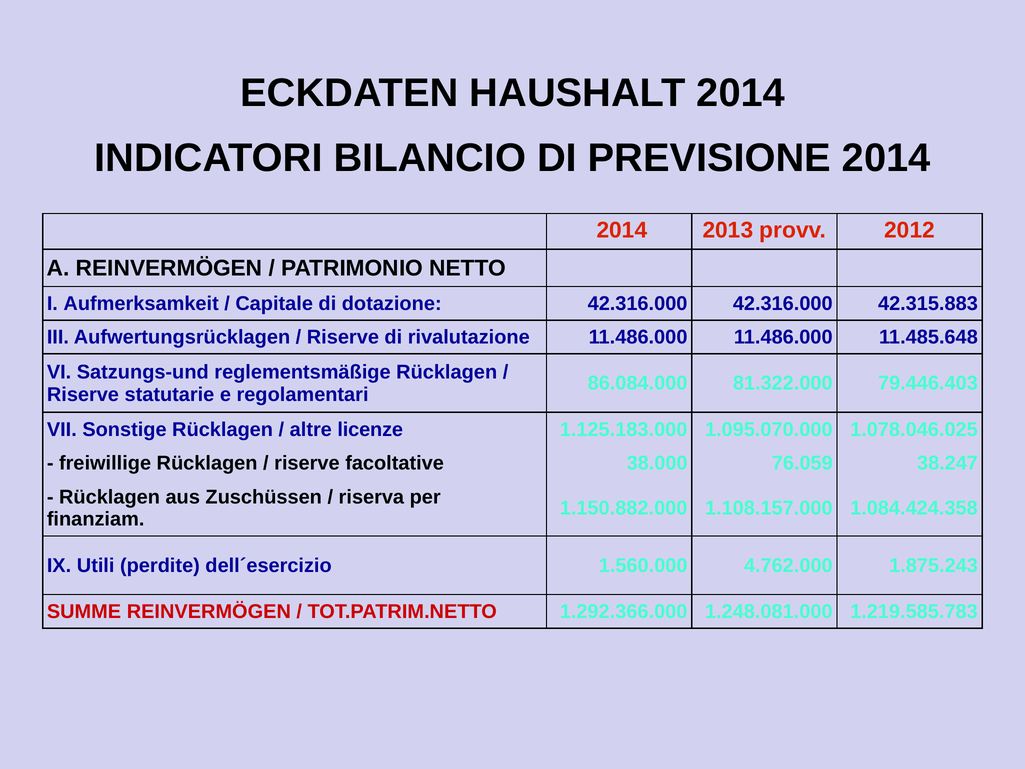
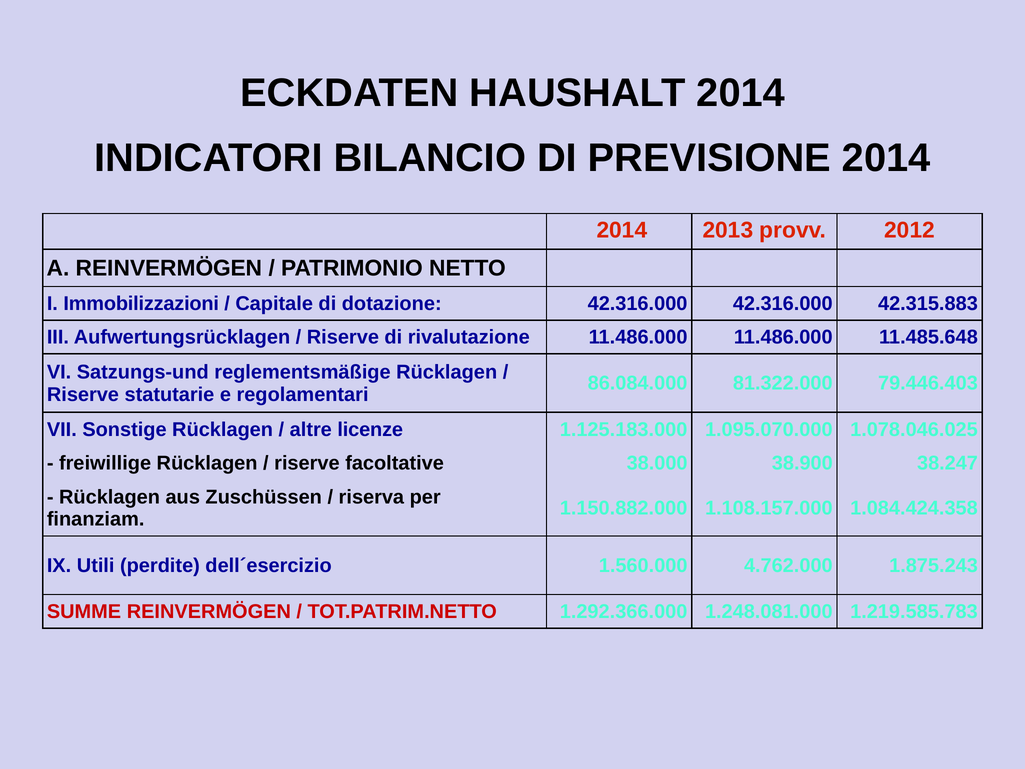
Aufmerksamkeit: Aufmerksamkeit -> Immobilizzazioni
76.059: 76.059 -> 38.900
